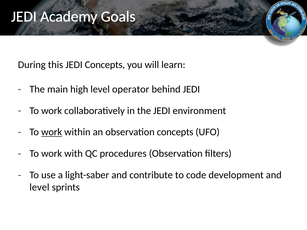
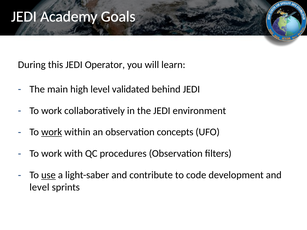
JEDI Concepts: Concepts -> Operator
operator: operator -> validated
use underline: none -> present
